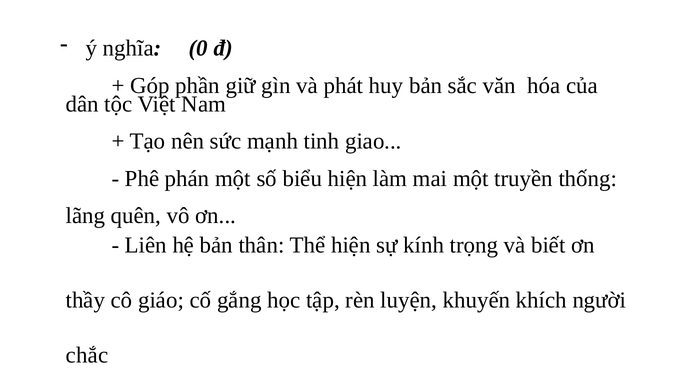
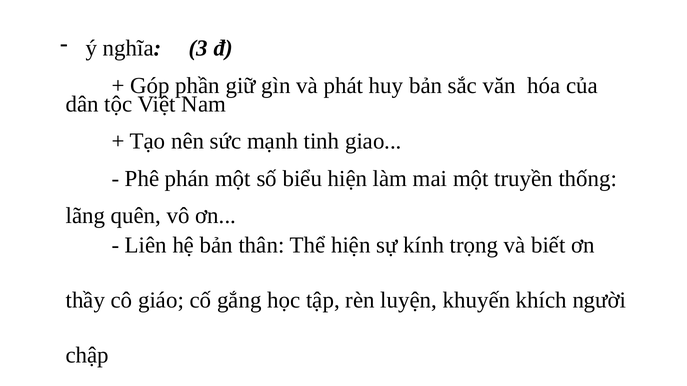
0: 0 -> 3
chắc: chắc -> chập
